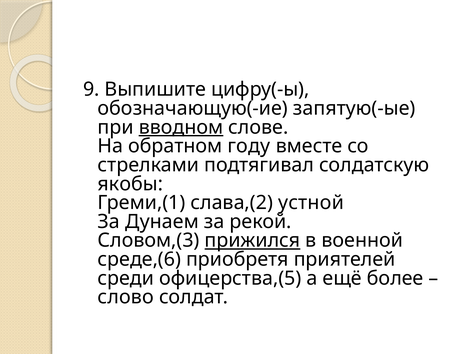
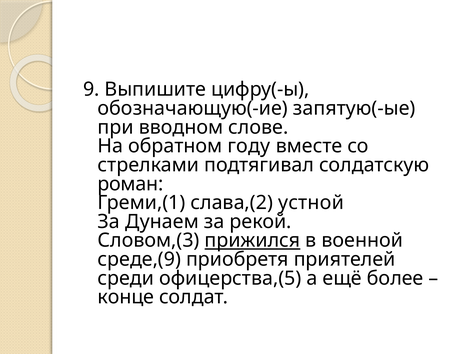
вводном underline: present -> none
якобы: якобы -> роман
среде,(6: среде,(6 -> среде,(9
слово: слово -> конце
